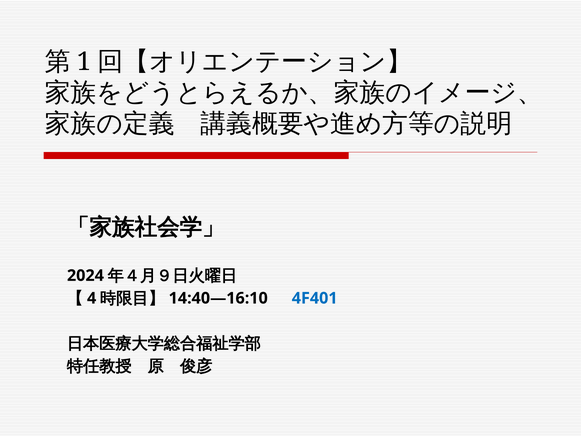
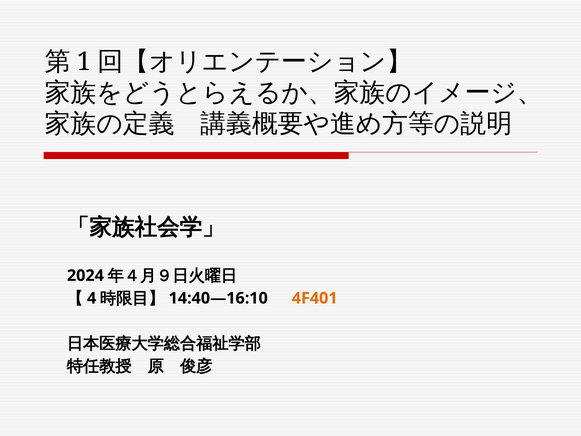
4F401 colour: blue -> orange
